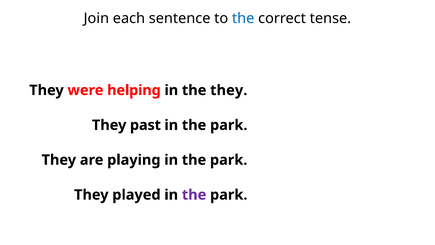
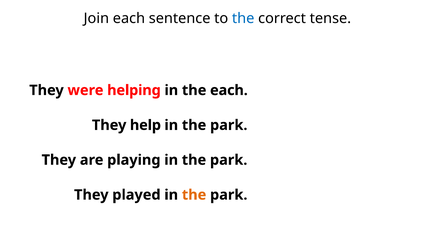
the they: they -> each
past: past -> help
the at (194, 195) colour: purple -> orange
